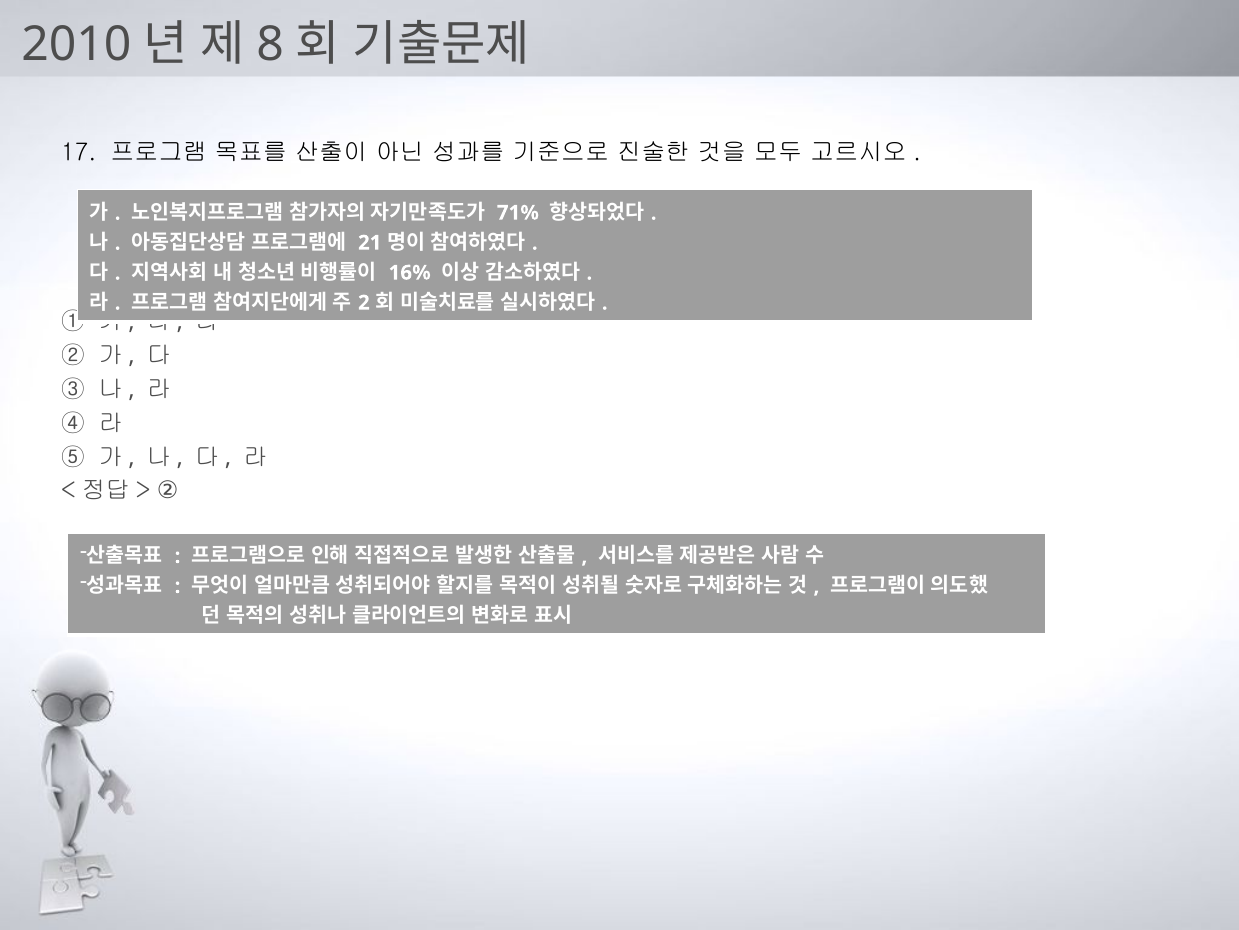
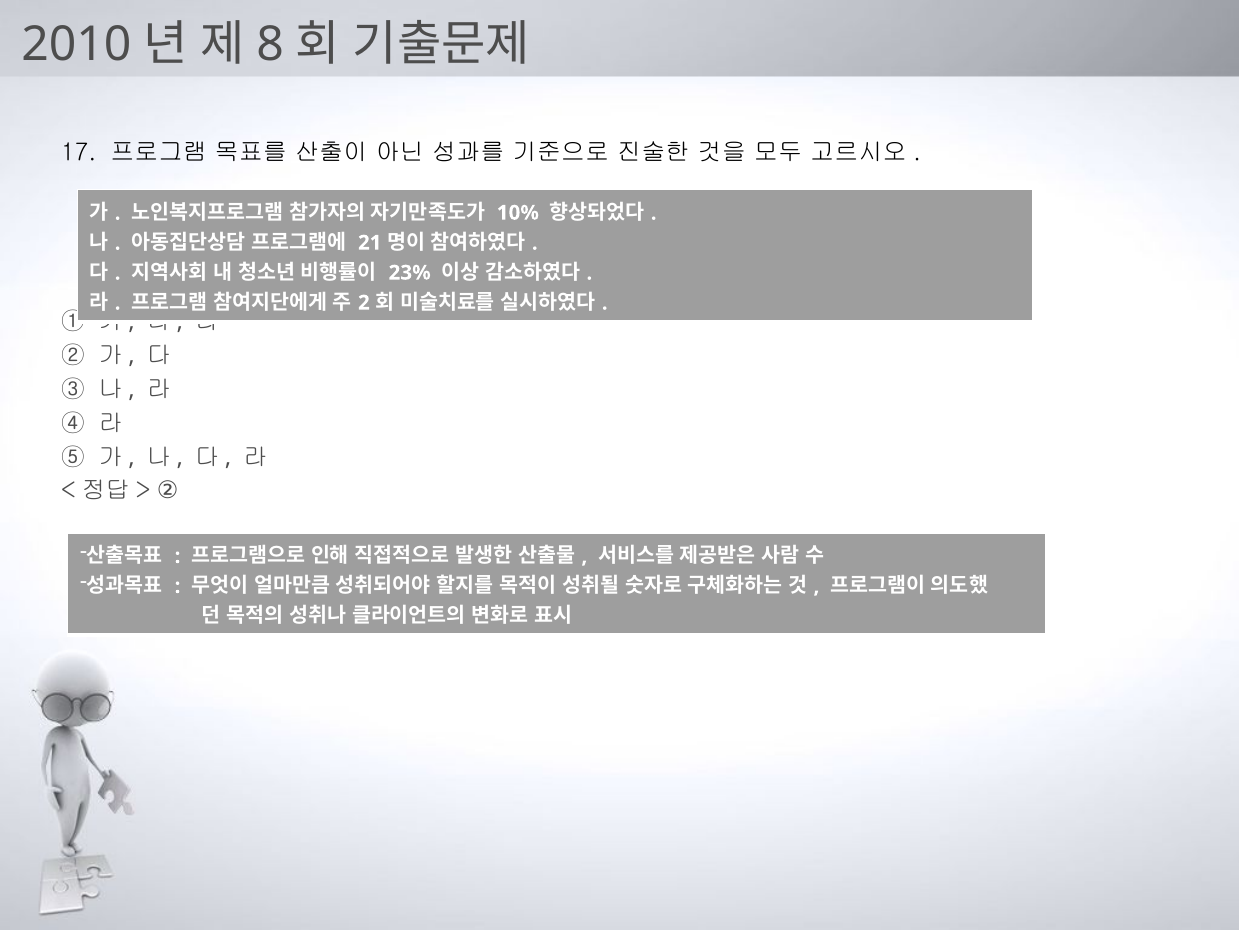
71%: 71% -> 10%
16%: 16% -> 23%
